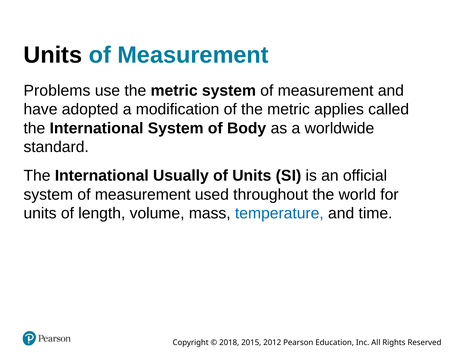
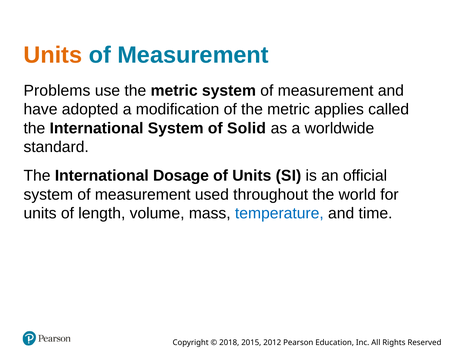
Units at (53, 55) colour: black -> orange
Body: Body -> Solid
Usually: Usually -> Dosage
